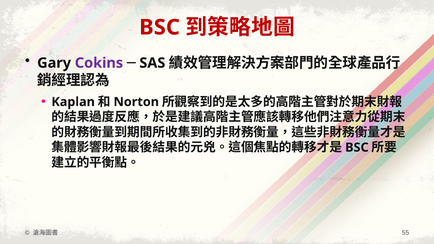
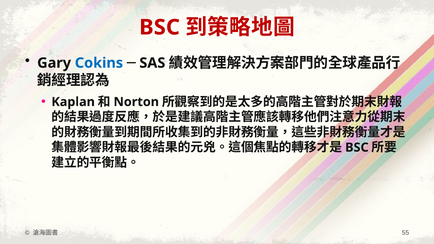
Cokins colour: purple -> blue
